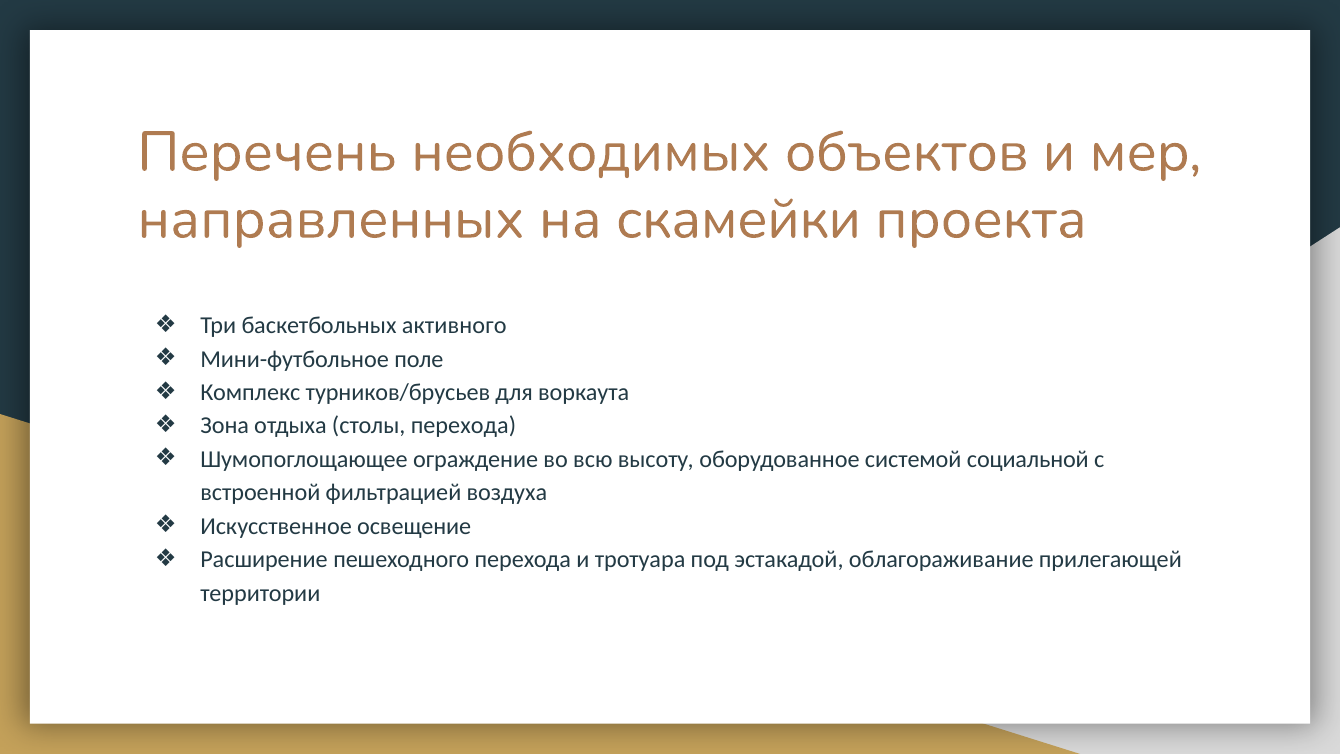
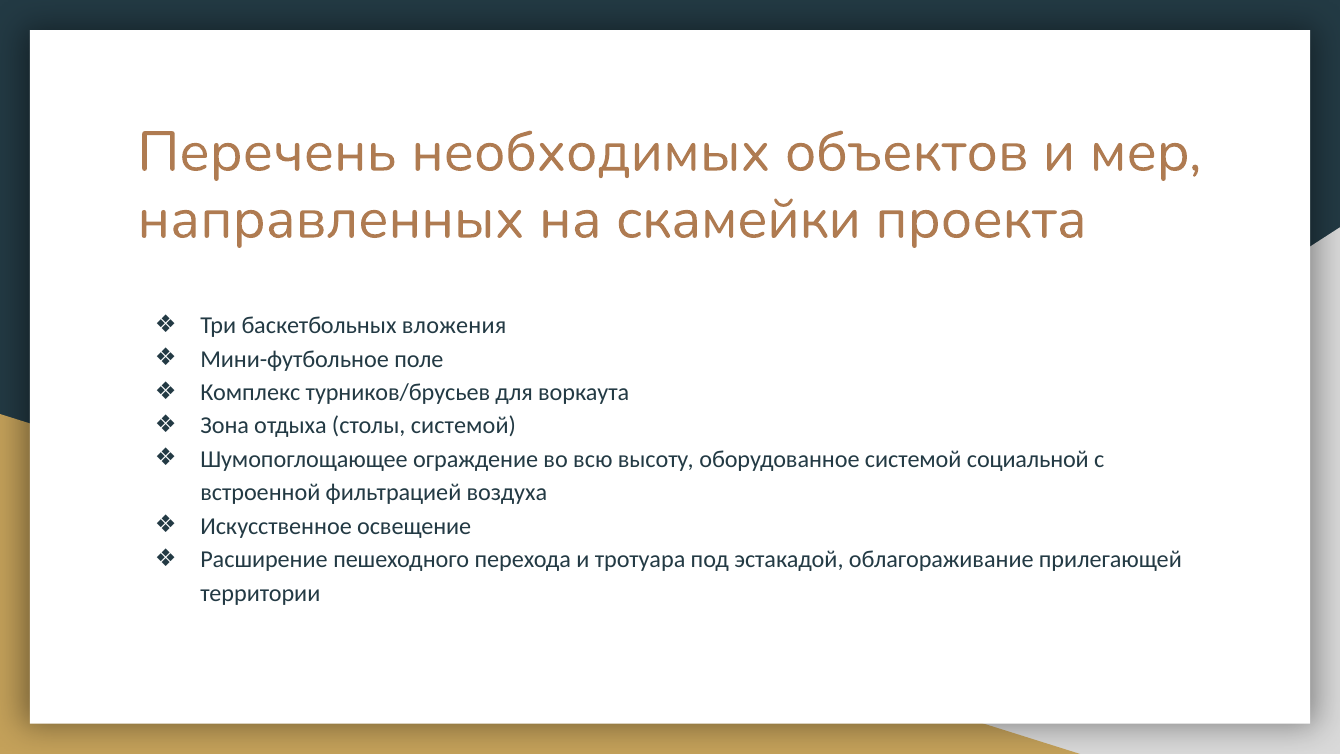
активного: активного -> вложения
столы перехода: перехода -> системой
